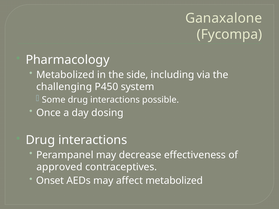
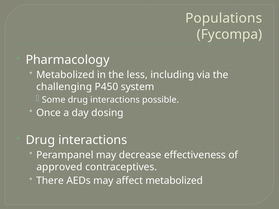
Ganaxalone: Ganaxalone -> Populations
side: side -> less
Onset: Onset -> There
